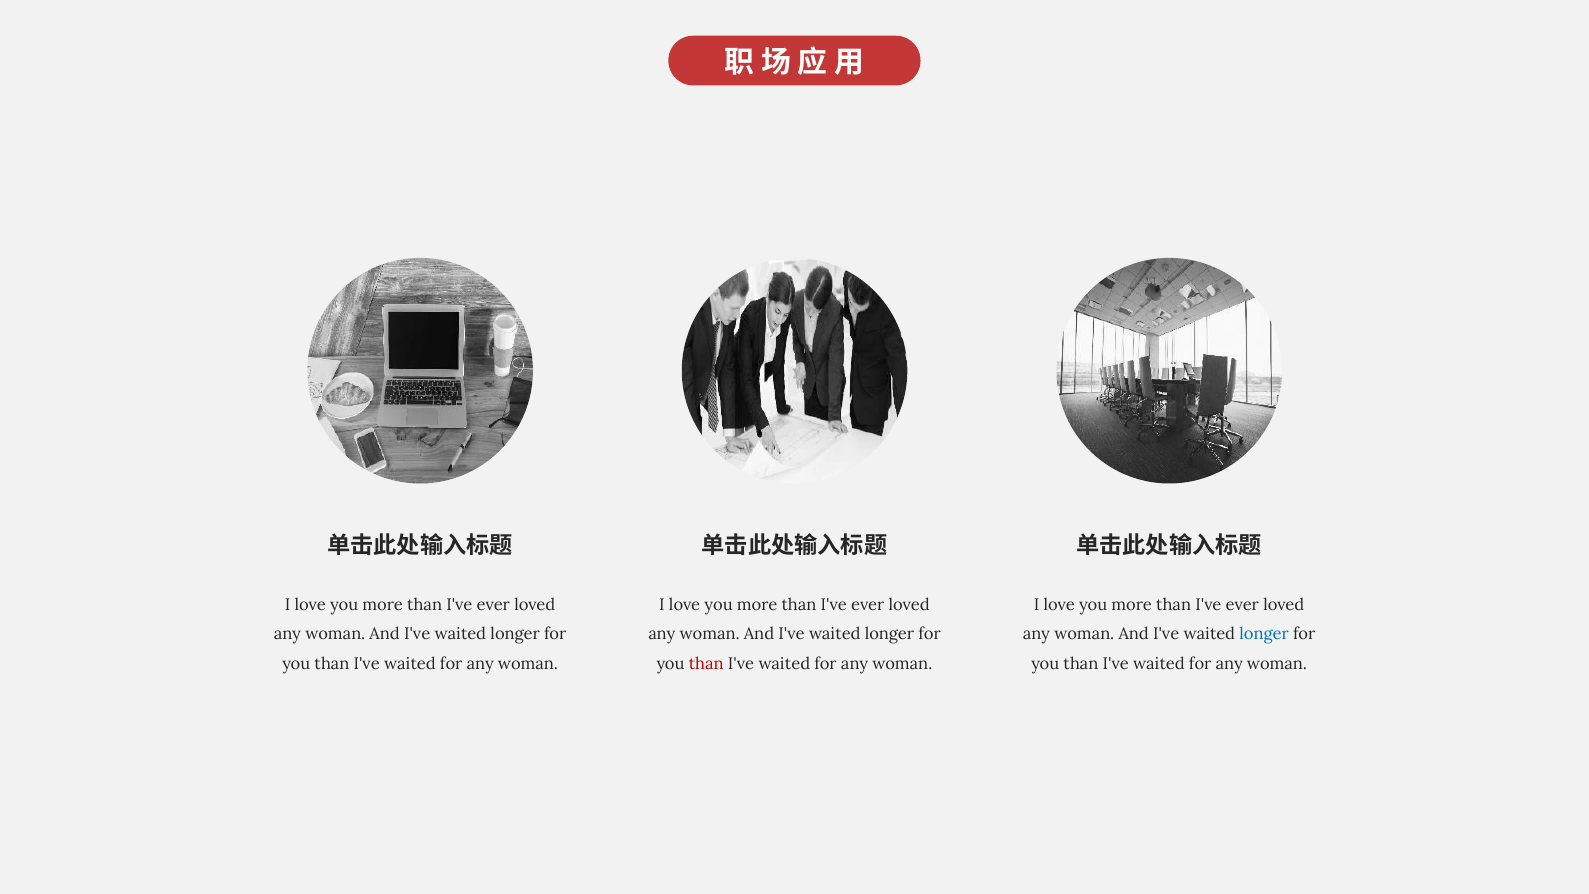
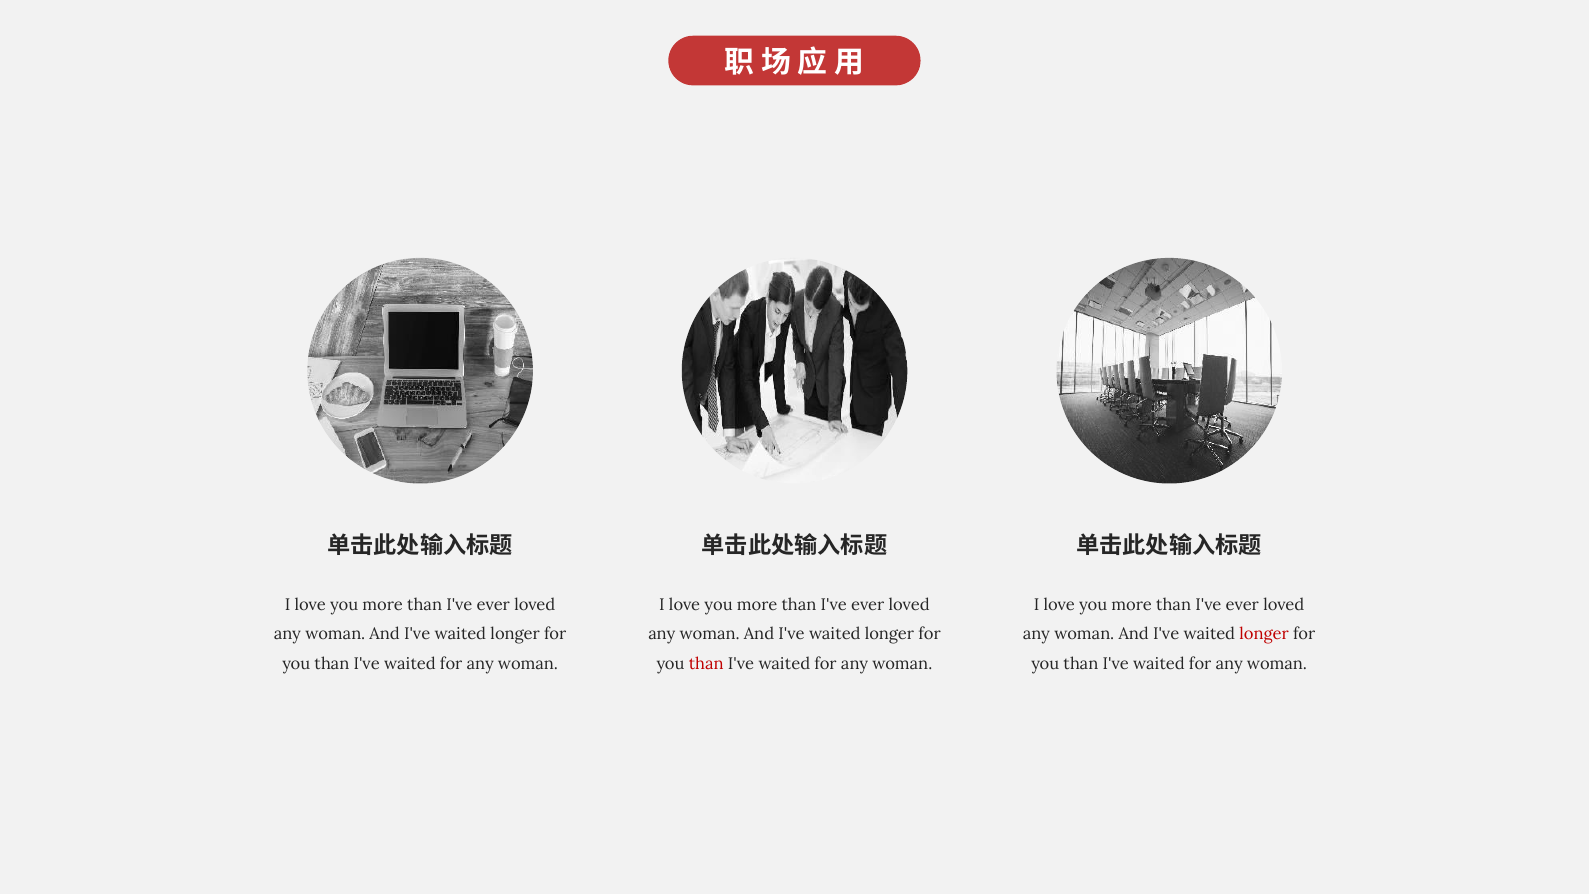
longer at (1264, 634) colour: blue -> red
